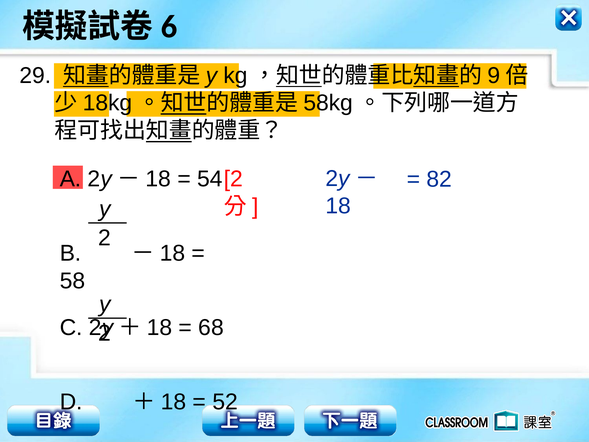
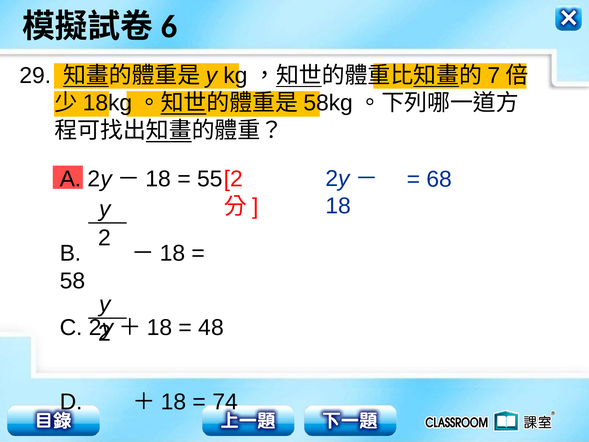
9: 9 -> 7
54: 54 -> 55
82: 82 -> 68
68: 68 -> 48
52: 52 -> 74
